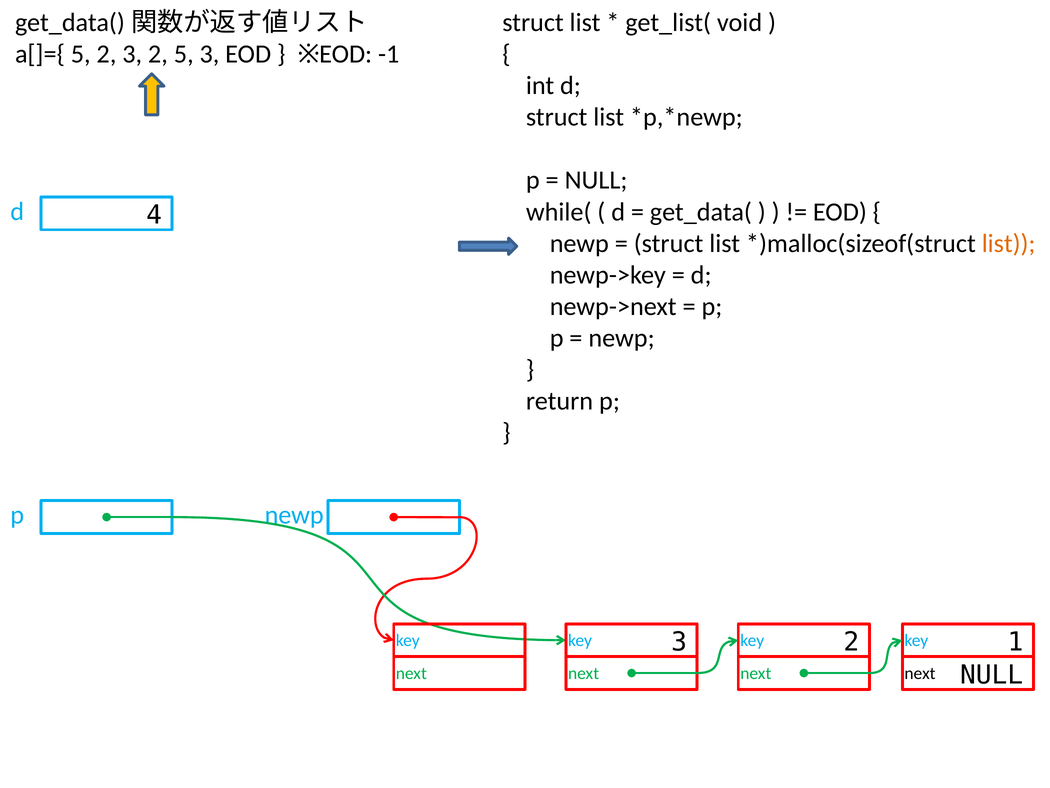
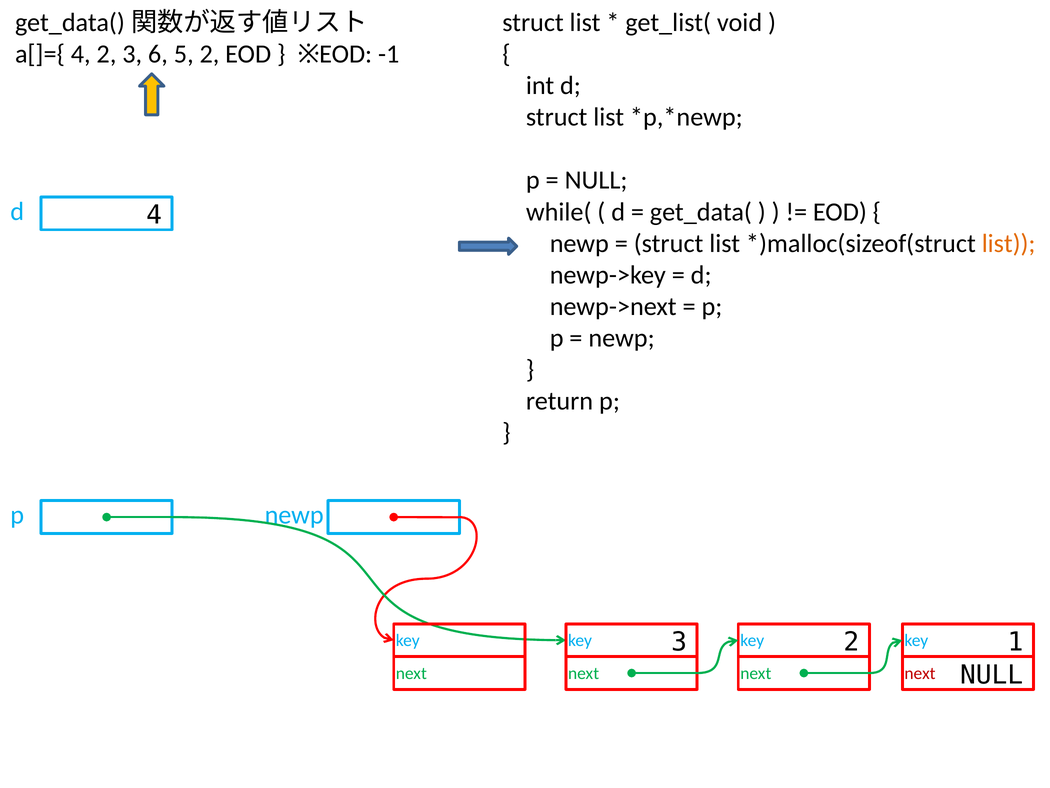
a[]={ 5: 5 -> 4
3 2: 2 -> 6
5 3: 3 -> 2
next at (920, 673) colour: black -> red
